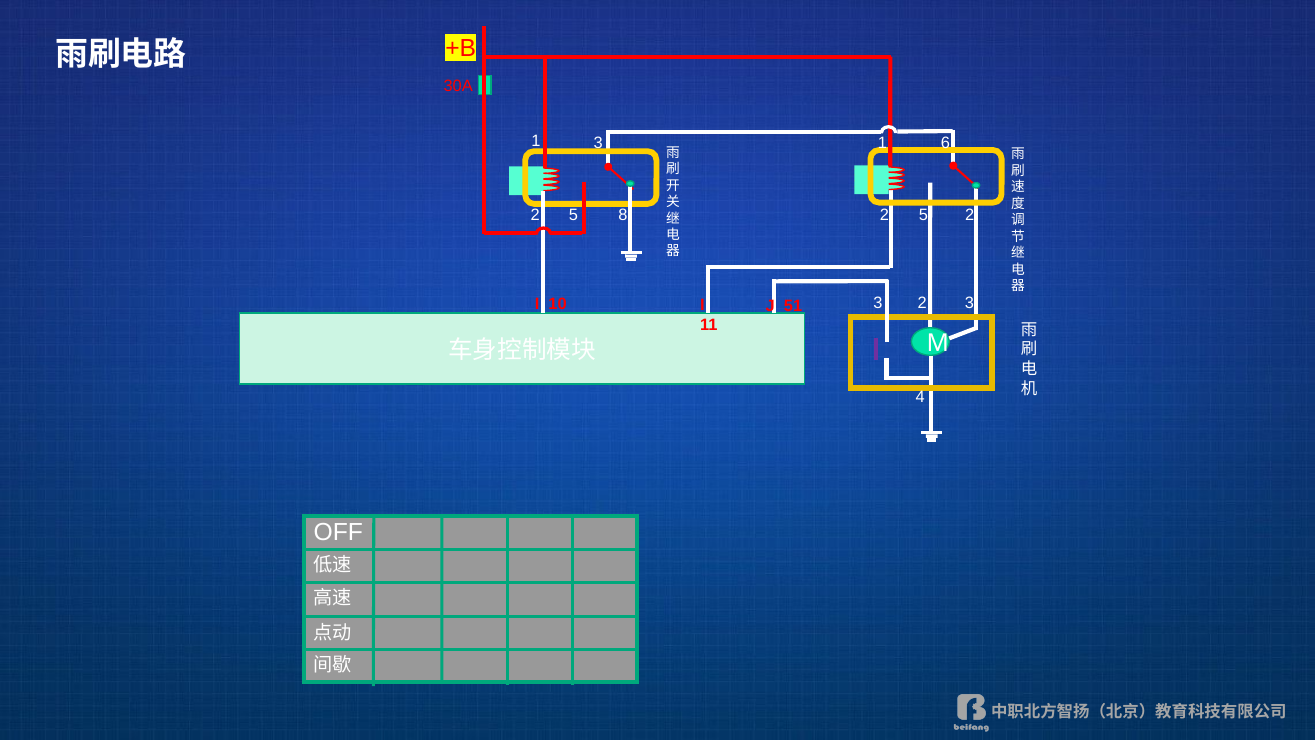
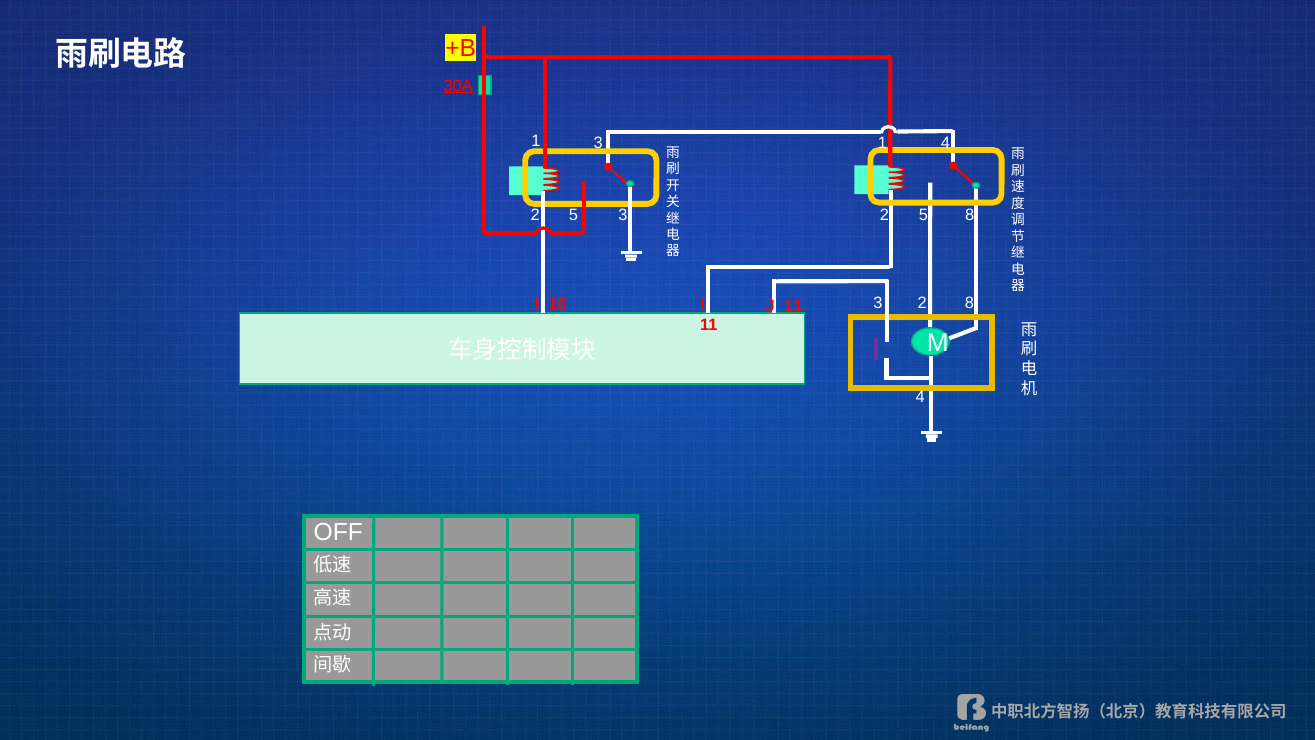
30A underline: none -> present
1 6: 6 -> 4
2 at (970, 215): 2 -> 8
2 8: 8 -> 3
3 2 3: 3 -> 8
J 51: 51 -> 11
